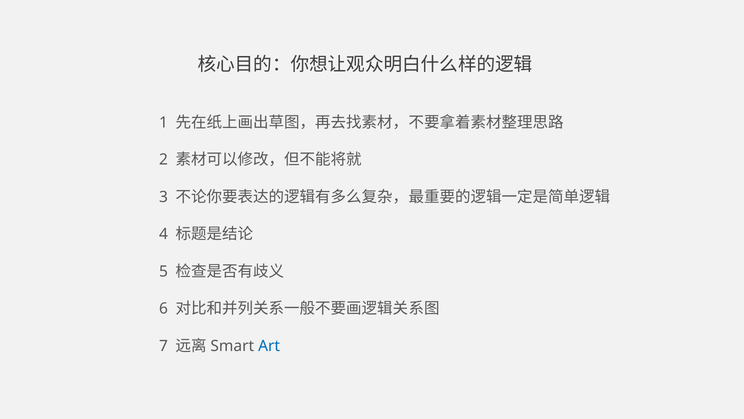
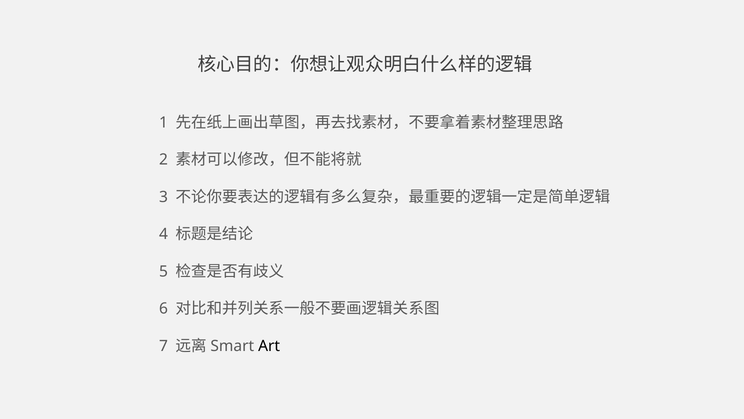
Art colour: blue -> black
